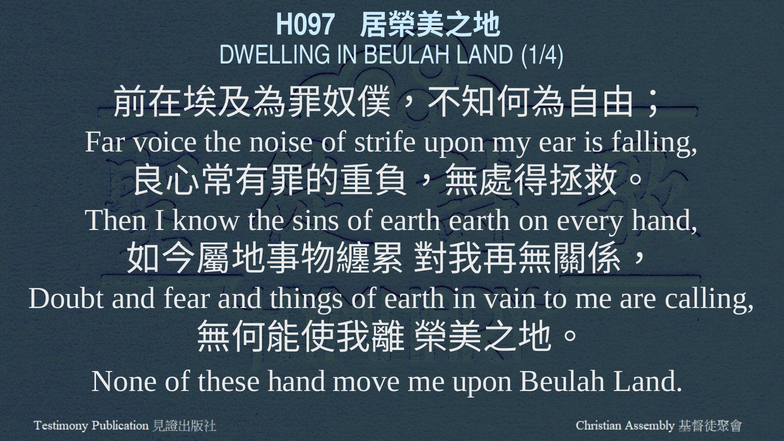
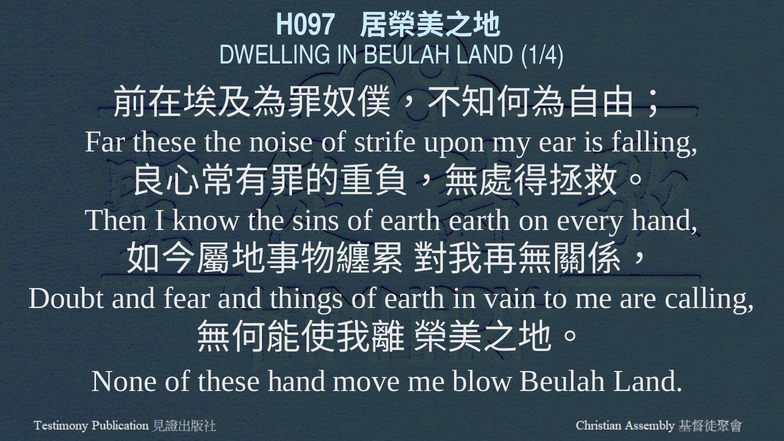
Far voice: voice -> these
me upon: upon -> blow
